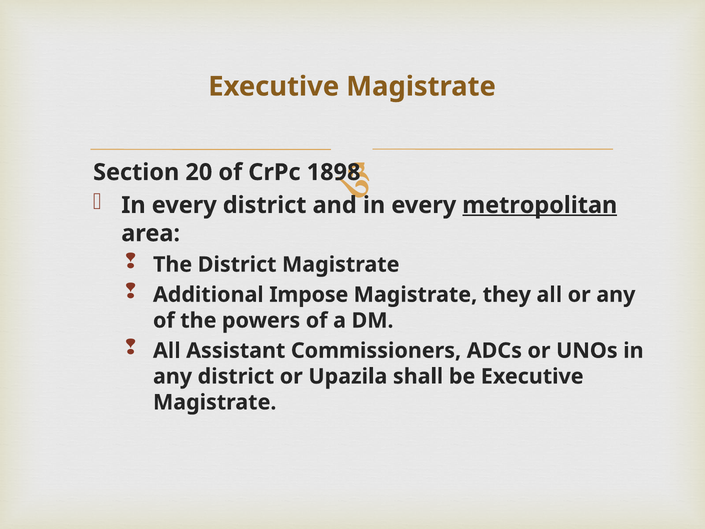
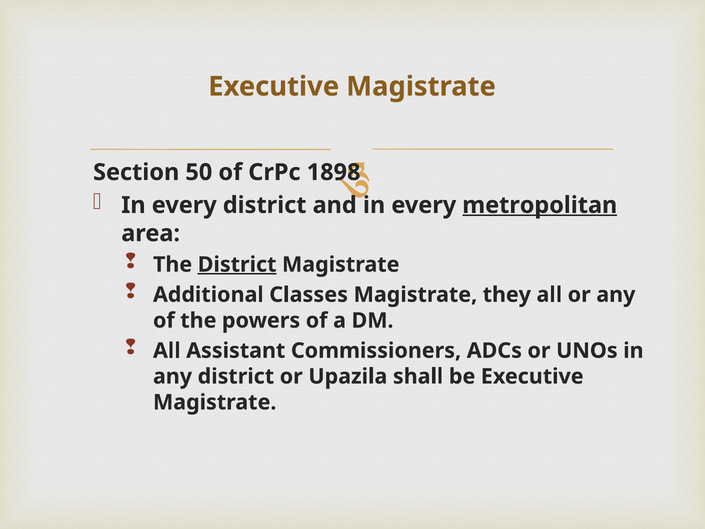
20: 20 -> 50
District at (237, 264) underline: none -> present
Impose: Impose -> Classes
